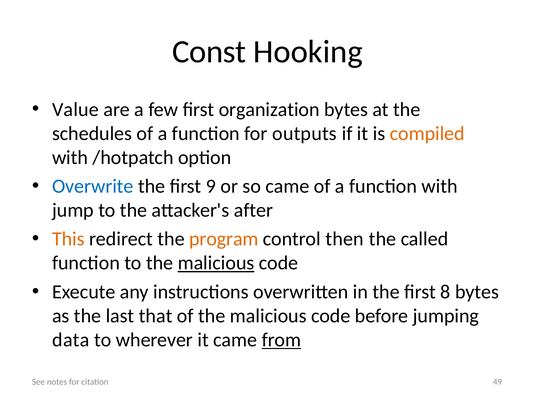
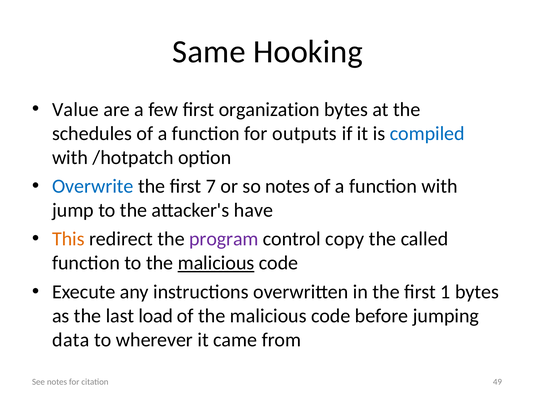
Const: Const -> Same
compiled colour: orange -> blue
9: 9 -> 7
so came: came -> notes
after: after -> have
program colour: orange -> purple
then: then -> copy
8: 8 -> 1
that: that -> load
from underline: present -> none
